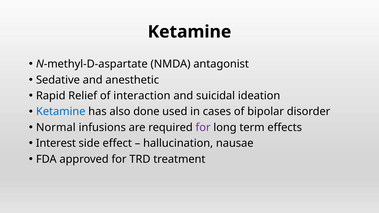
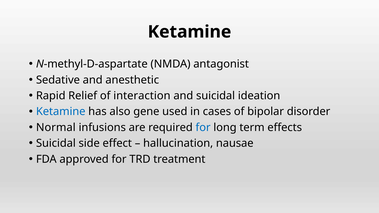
done: done -> gene
for at (203, 128) colour: purple -> blue
Interest at (56, 143): Interest -> Suicidal
